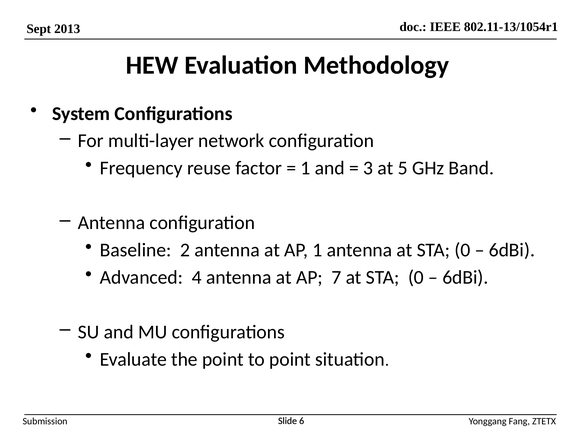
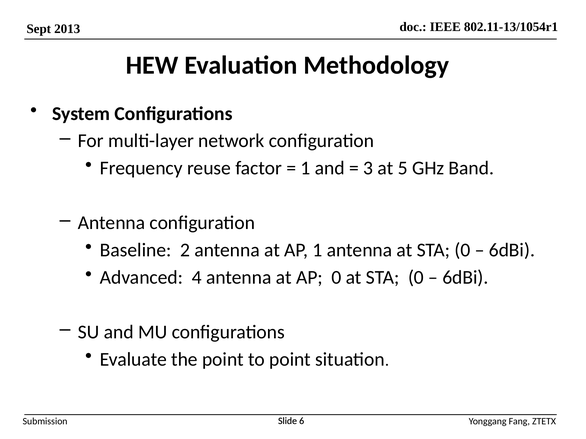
AP 7: 7 -> 0
